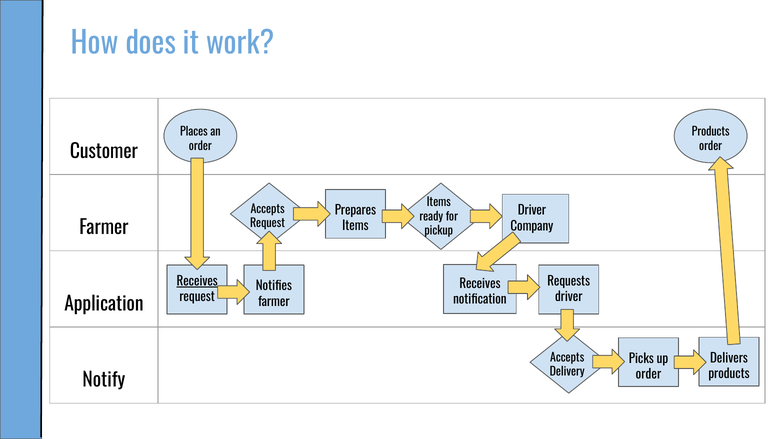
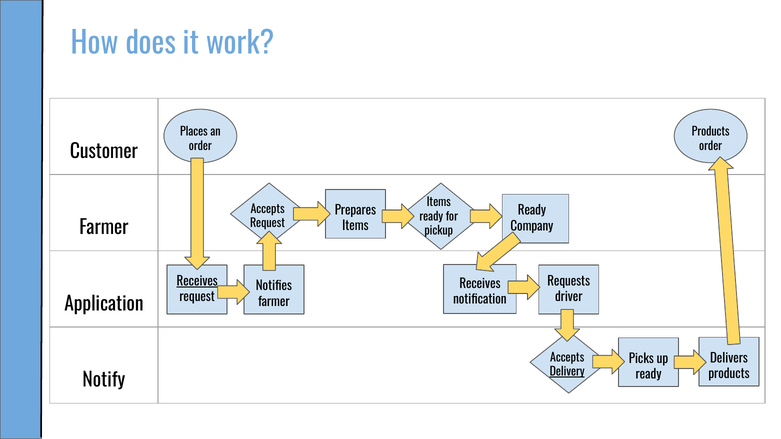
Driver at (532, 211): Driver -> Ready
Delivery underline: none -> present
order at (648, 375): order -> ready
